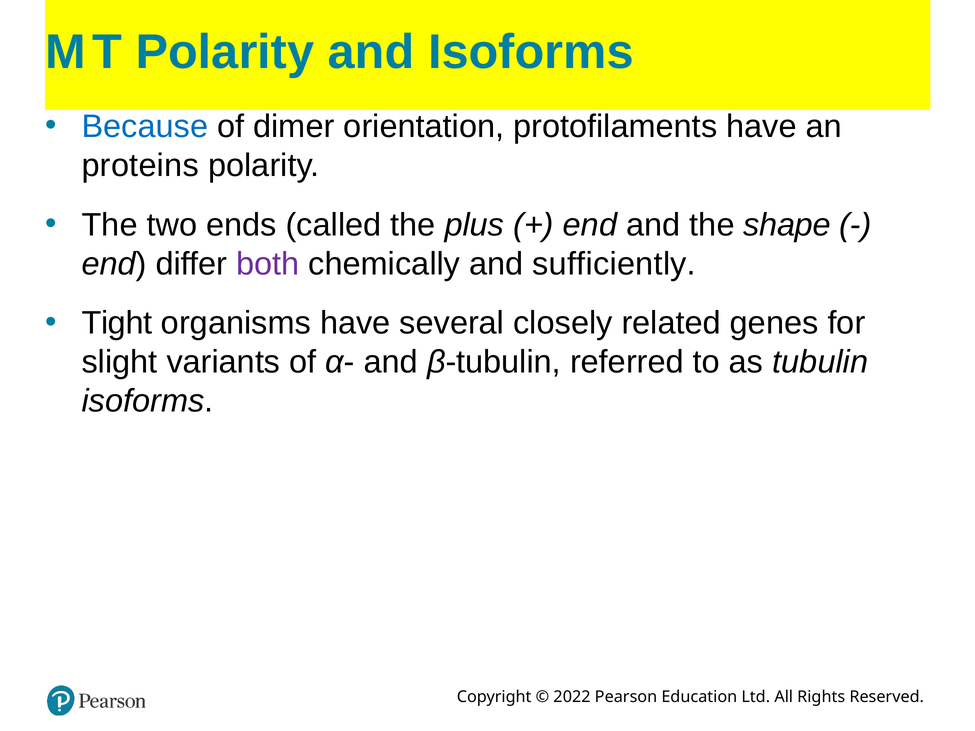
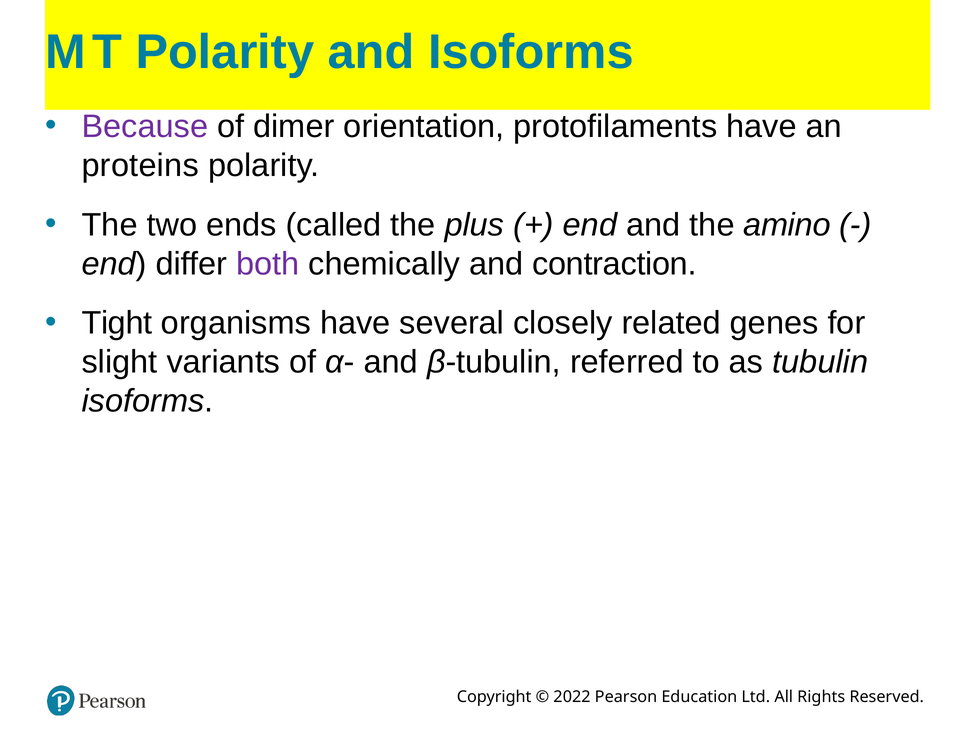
Because colour: blue -> purple
shape: shape -> amino
sufficiently: sufficiently -> contraction
